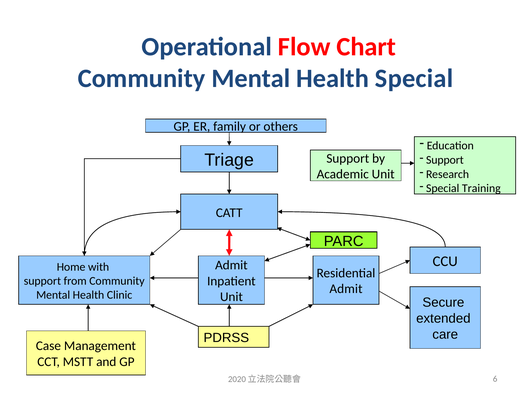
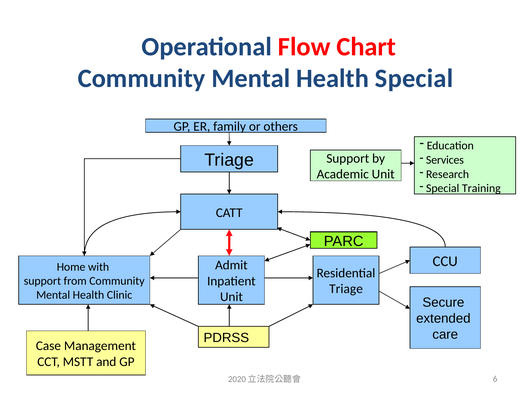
Support at (445, 160): Support -> Services
Admit at (346, 289): Admit -> Triage
